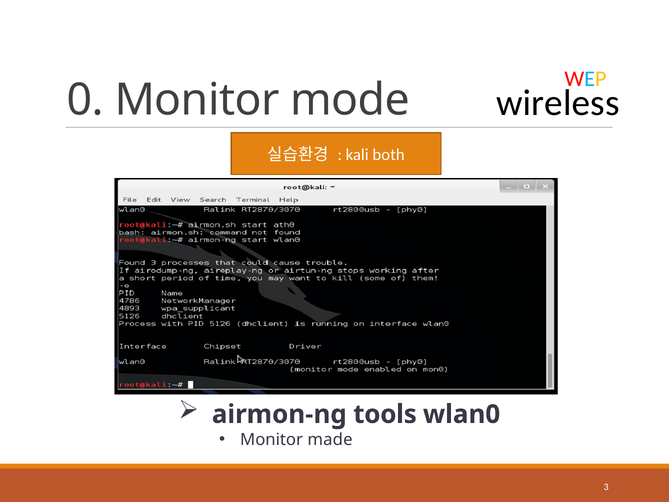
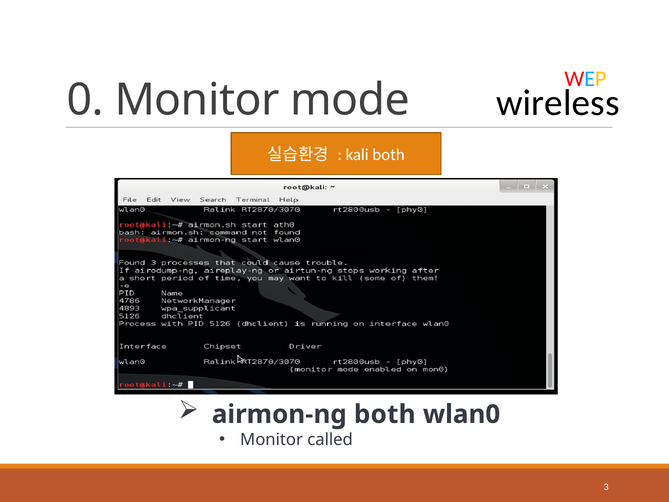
airmon-ng tools: tools -> both
made: made -> called
